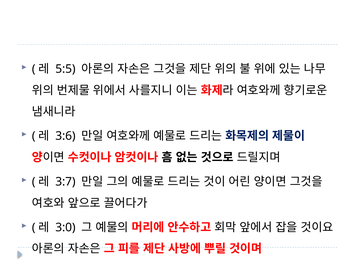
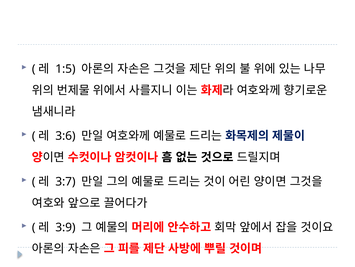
5:5: 5:5 -> 1:5
3:0: 3:0 -> 3:9
